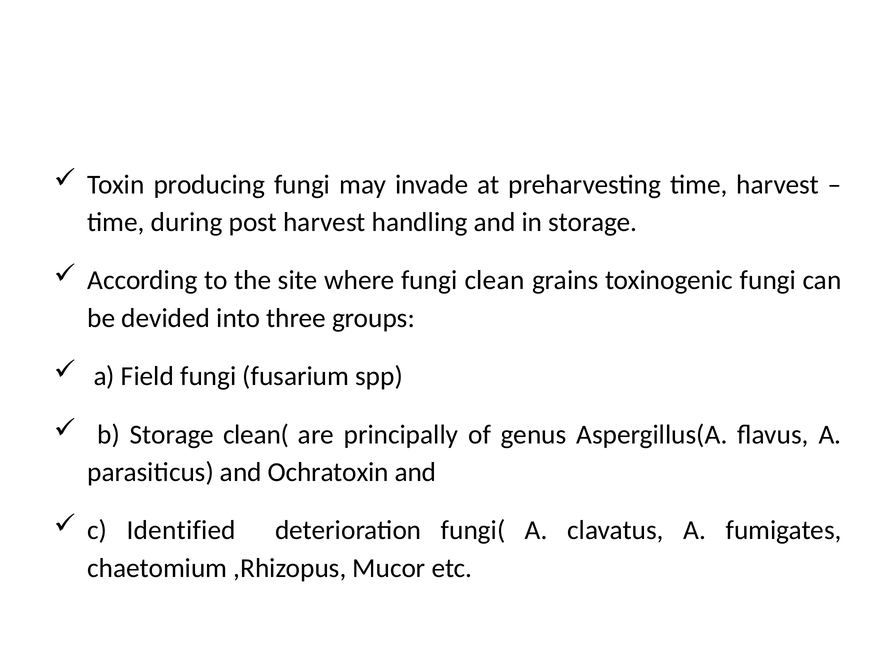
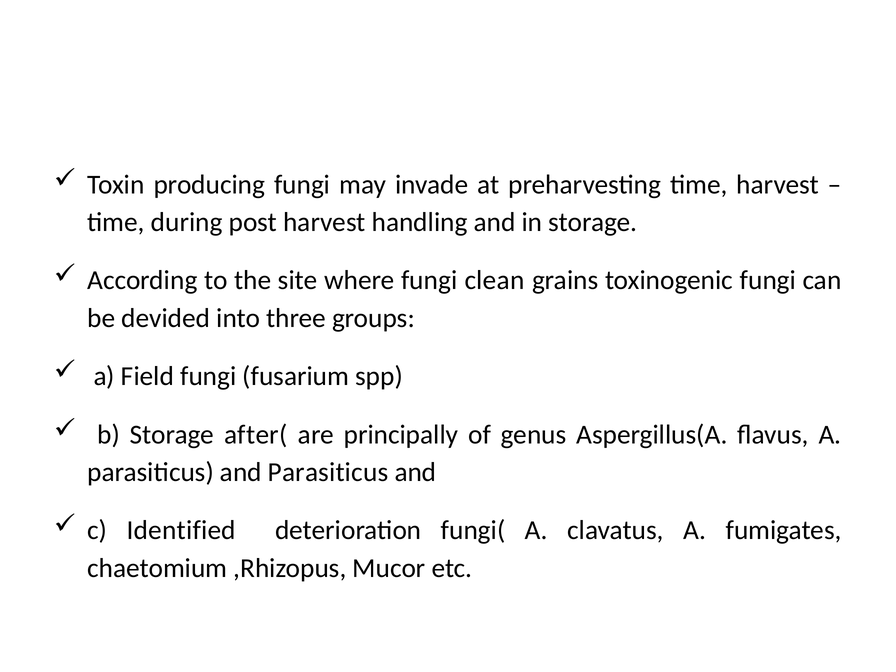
clean(: clean( -> after(
and Ochratoxin: Ochratoxin -> Parasiticus
